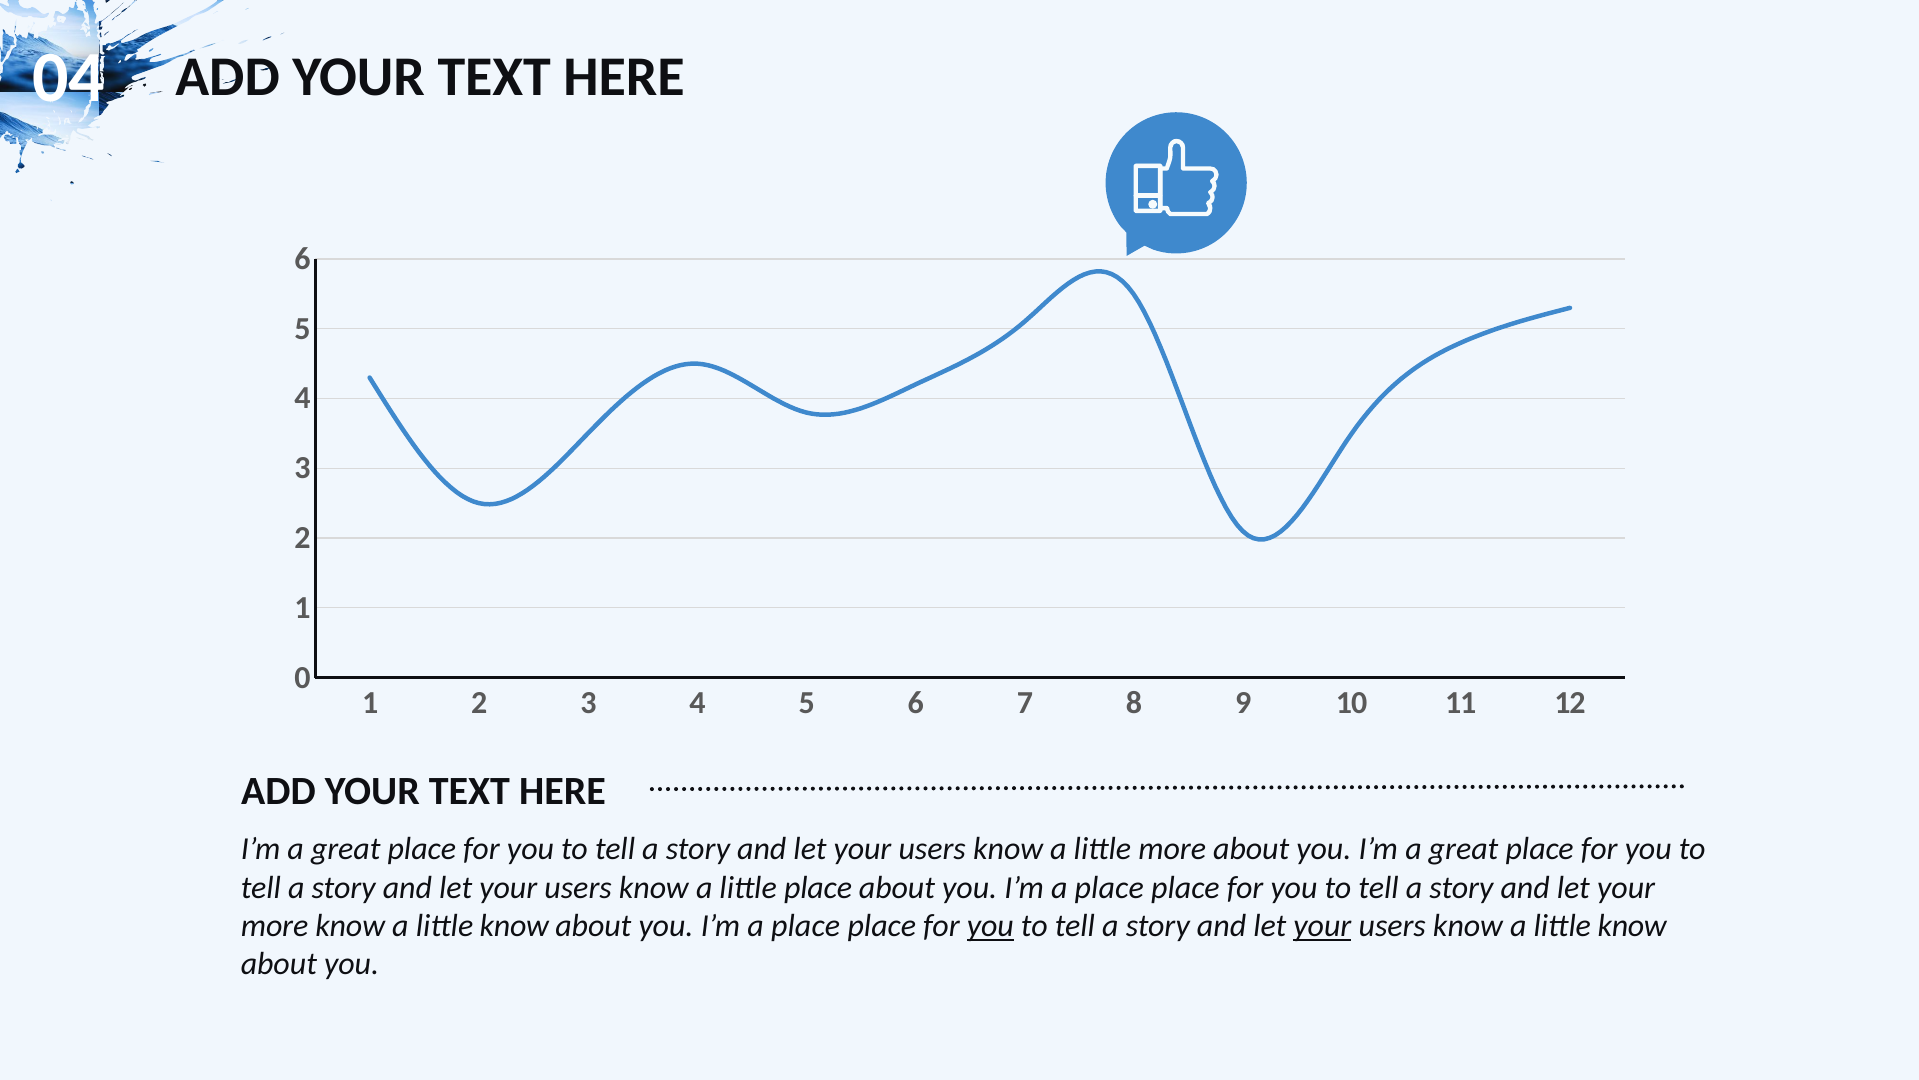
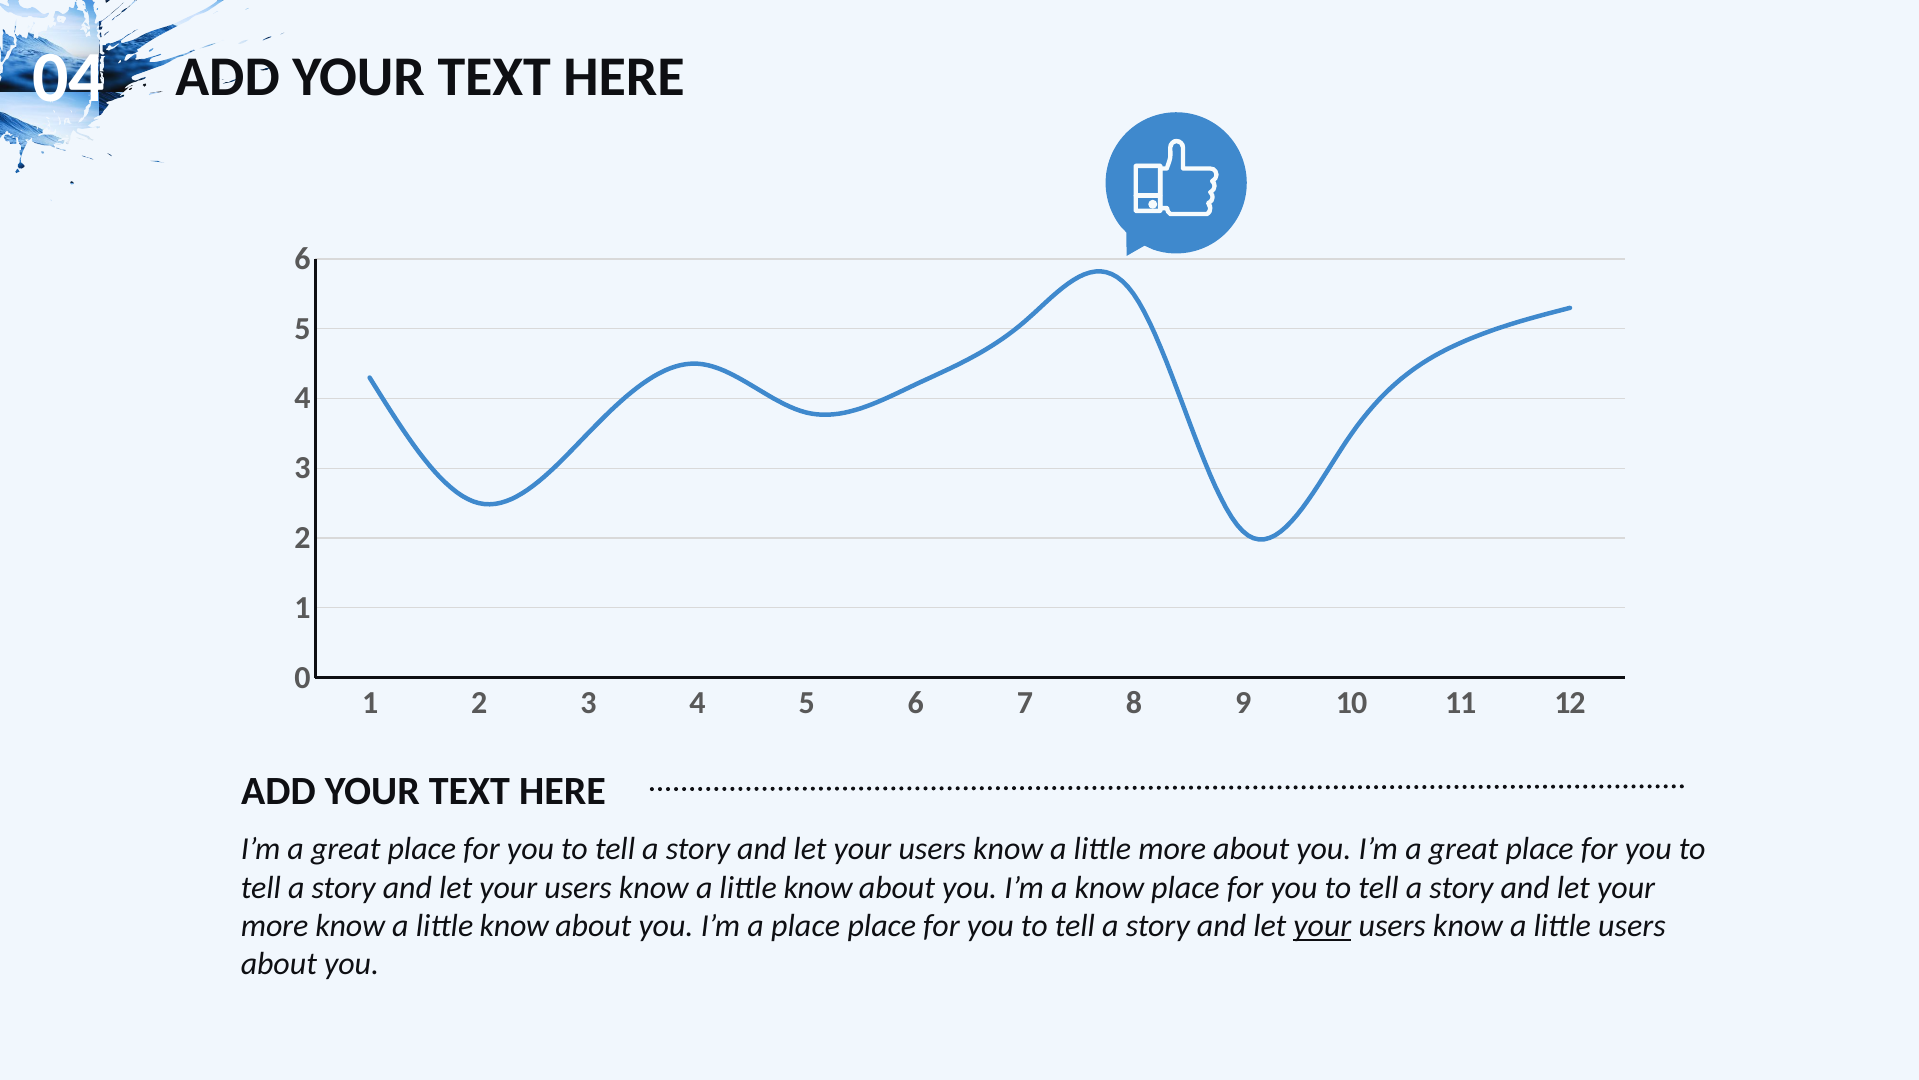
place at (818, 887): place -> know
place at (1109, 887): place -> know
you at (990, 925) underline: present -> none
know at (1632, 925): know -> users
